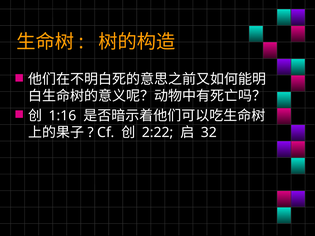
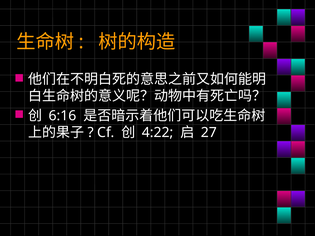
1:16: 1:16 -> 6:16
2:22: 2:22 -> 4:22
32: 32 -> 27
